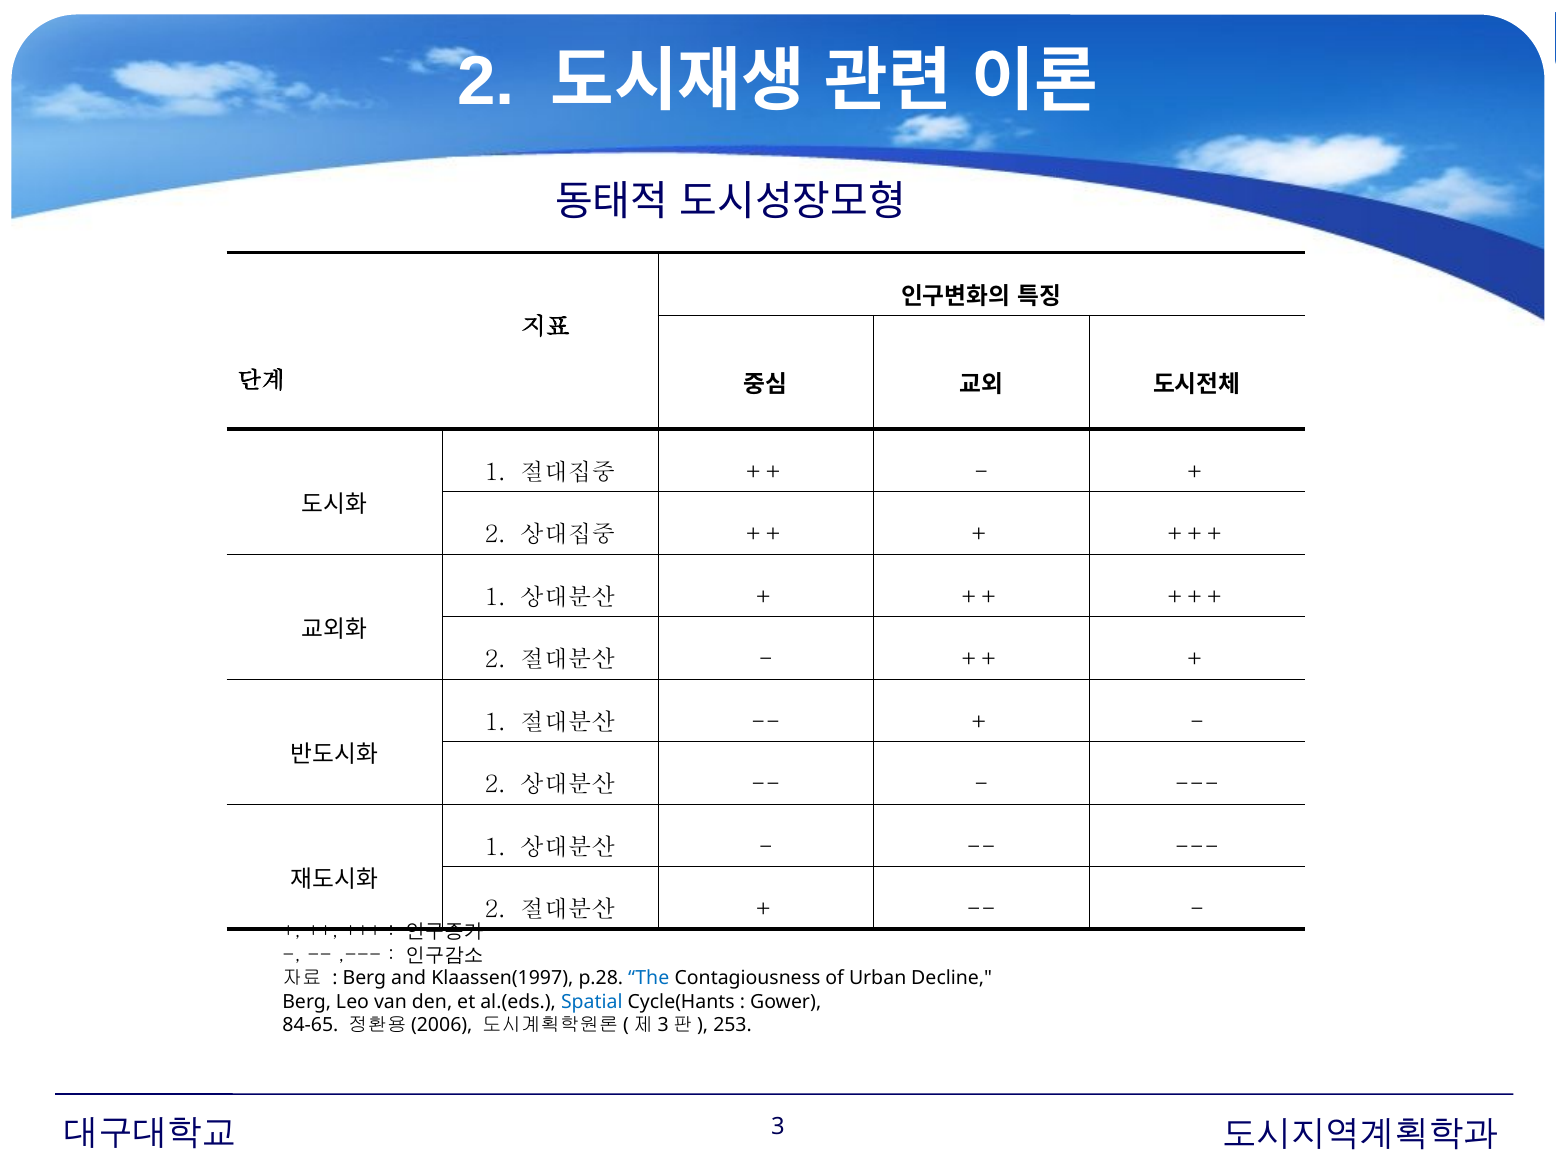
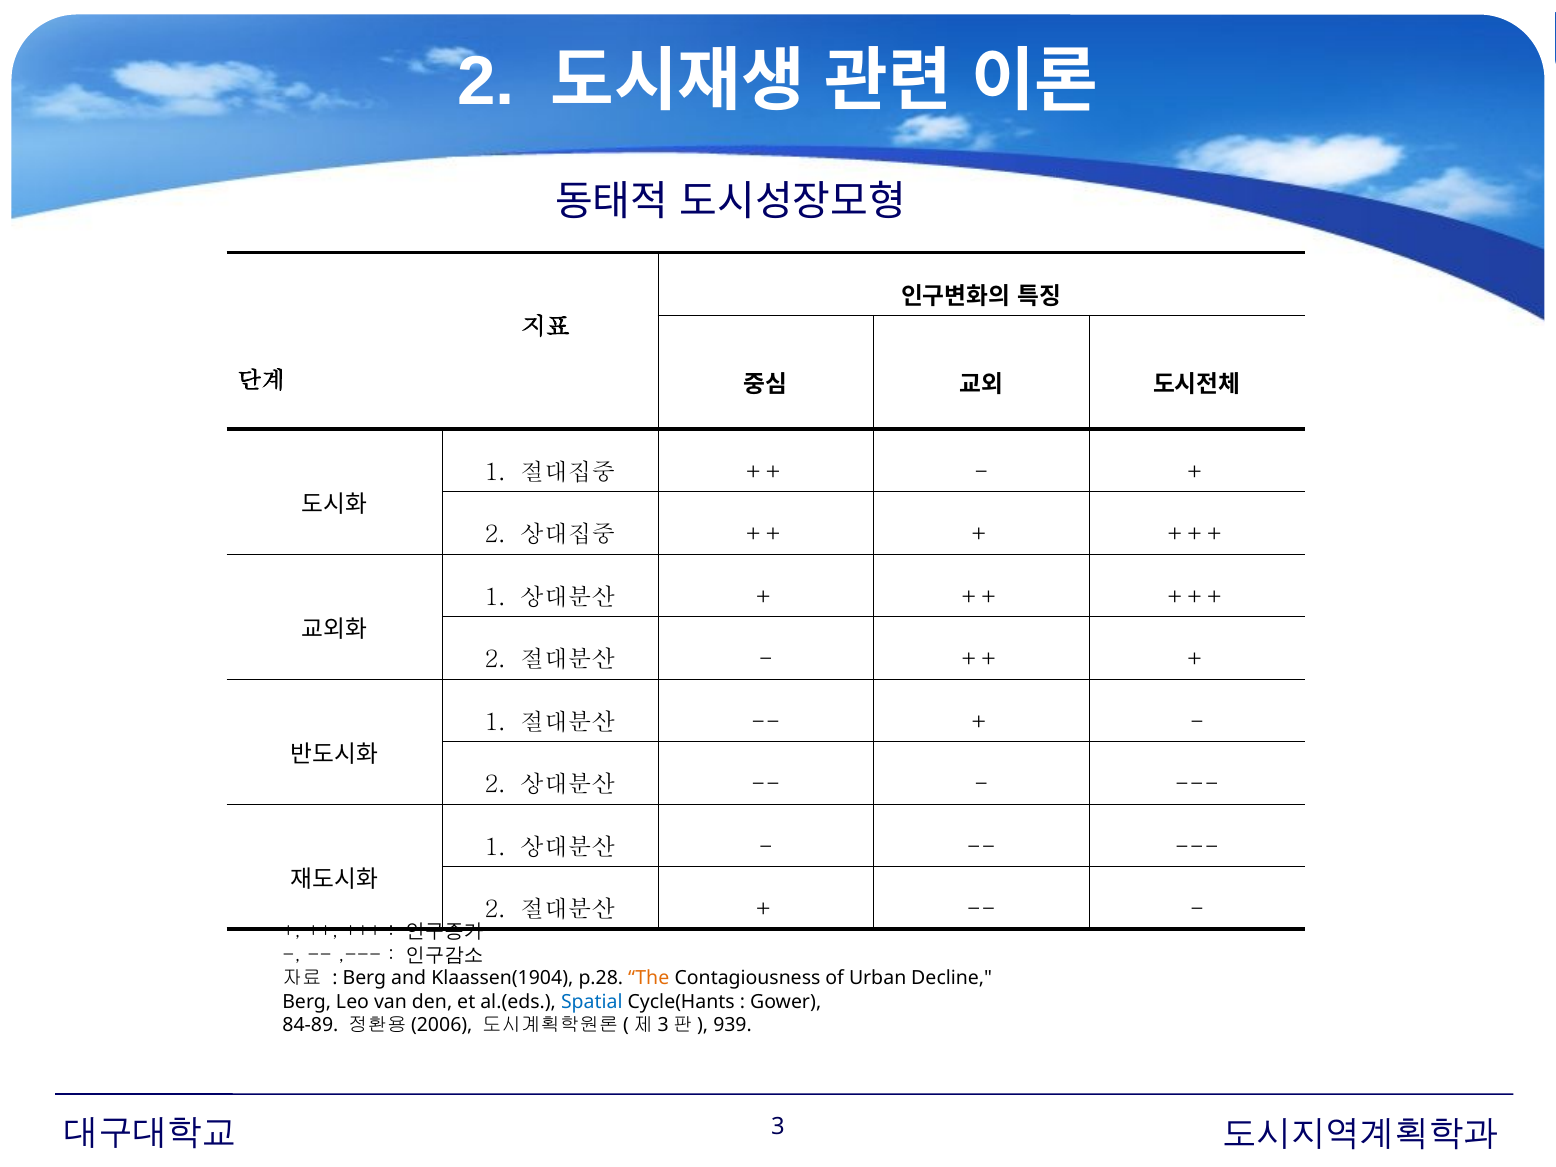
Klaassen(1997: Klaassen(1997 -> Klaassen(1904
The colour: blue -> orange
84-65: 84-65 -> 84-89
253: 253 -> 939
